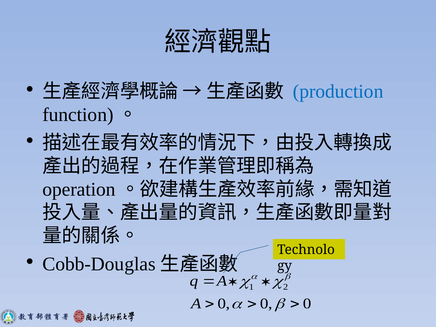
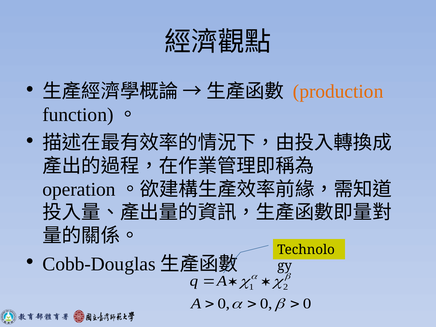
production colour: blue -> orange
